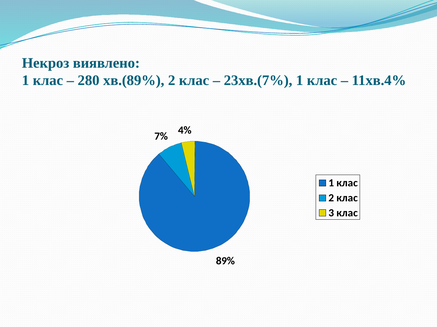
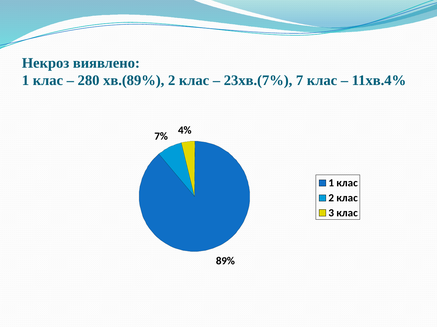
23хв.(7% 1: 1 -> 7
